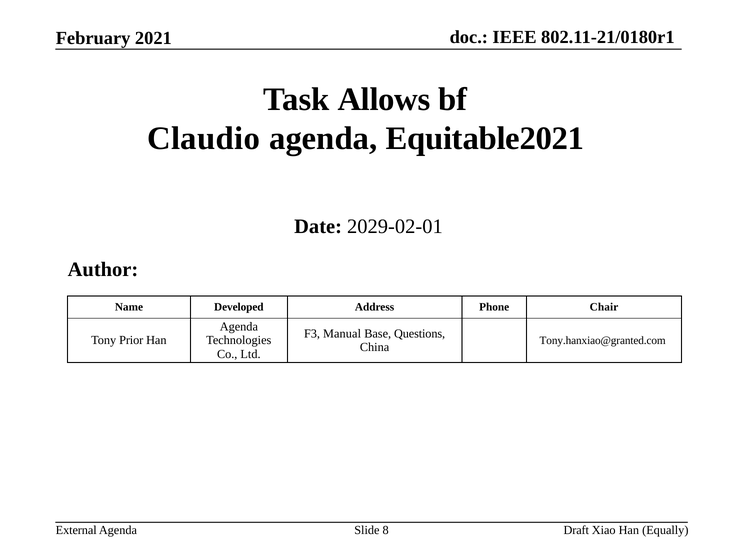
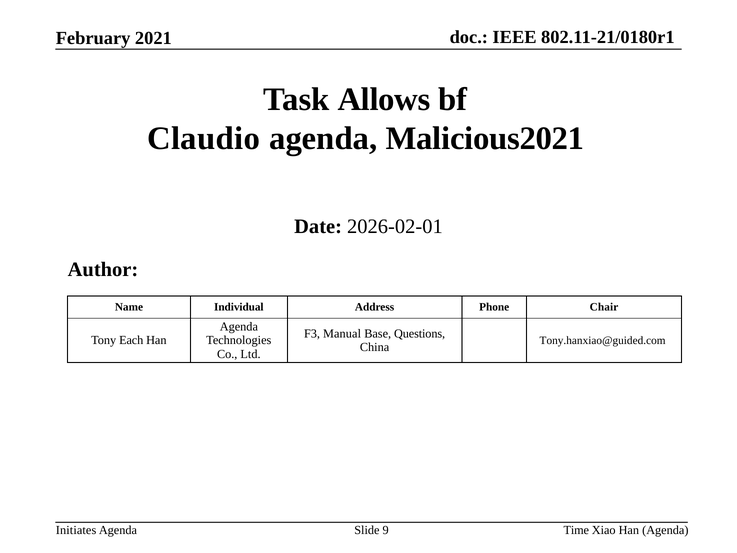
Equitable2021: Equitable2021 -> Malicious2021
2029-02-01: 2029-02-01 -> 2026-02-01
Developed: Developed -> Individual
Prior: Prior -> Each
Tony.hanxiao@granted.com: Tony.hanxiao@granted.com -> Tony.hanxiao@guided.com
External: External -> Initiates
8: 8 -> 9
Draft: Draft -> Time
Xiao Han Equally: Equally -> Agenda
